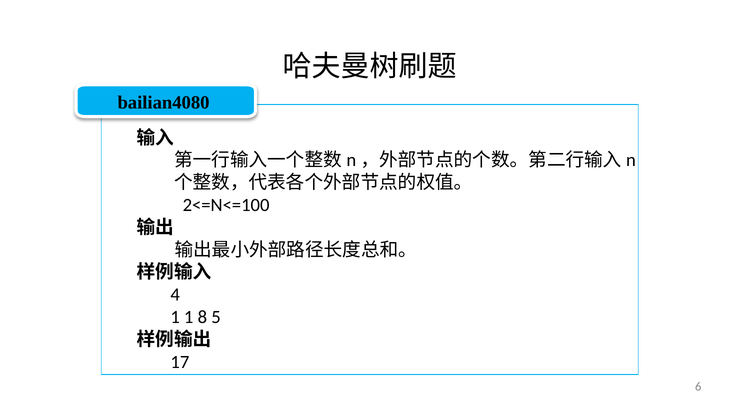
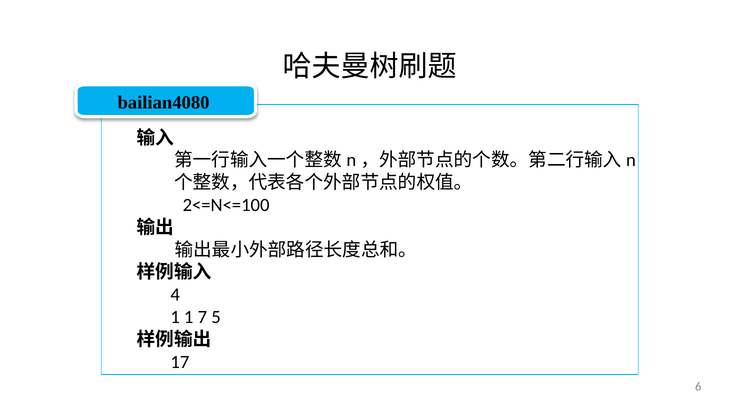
8: 8 -> 7
